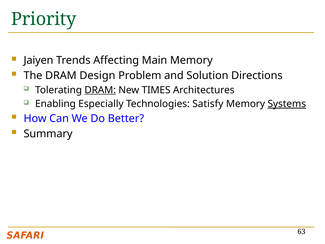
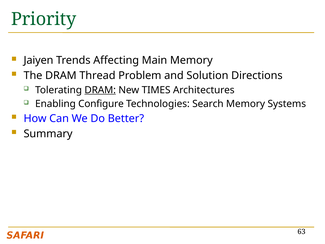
Design: Design -> Thread
Especially: Especially -> Configure
Satisfy: Satisfy -> Search
Systems underline: present -> none
